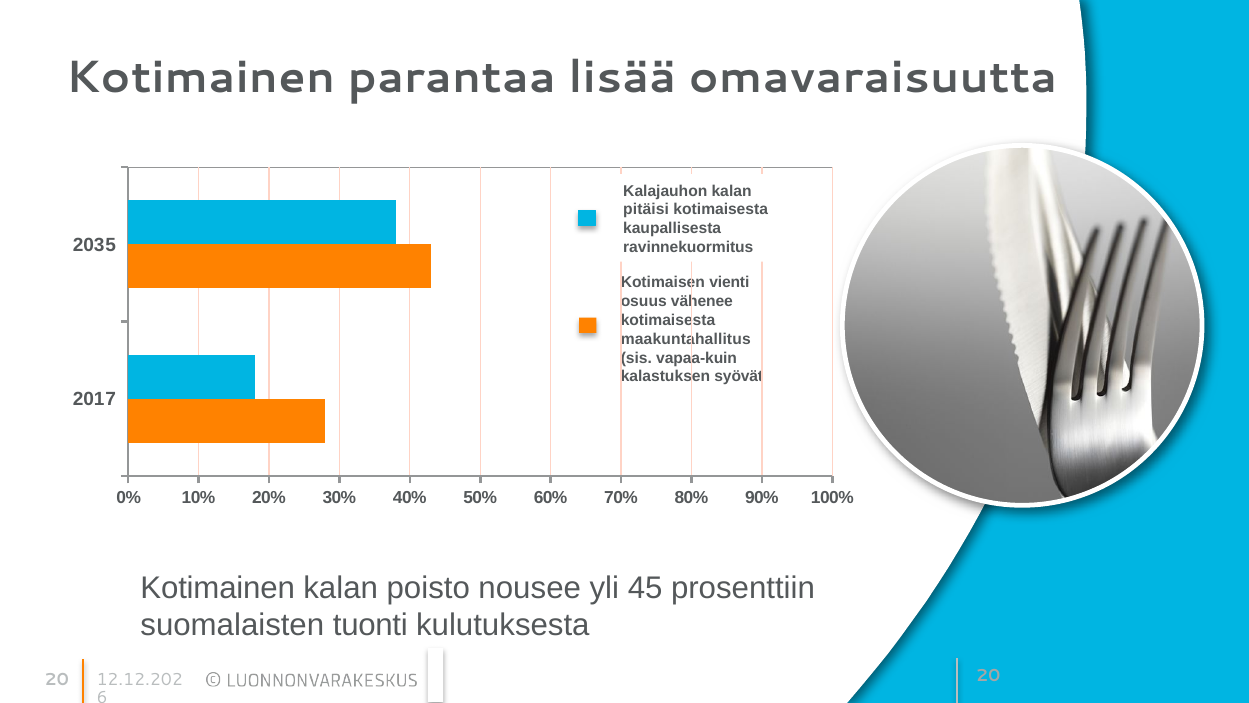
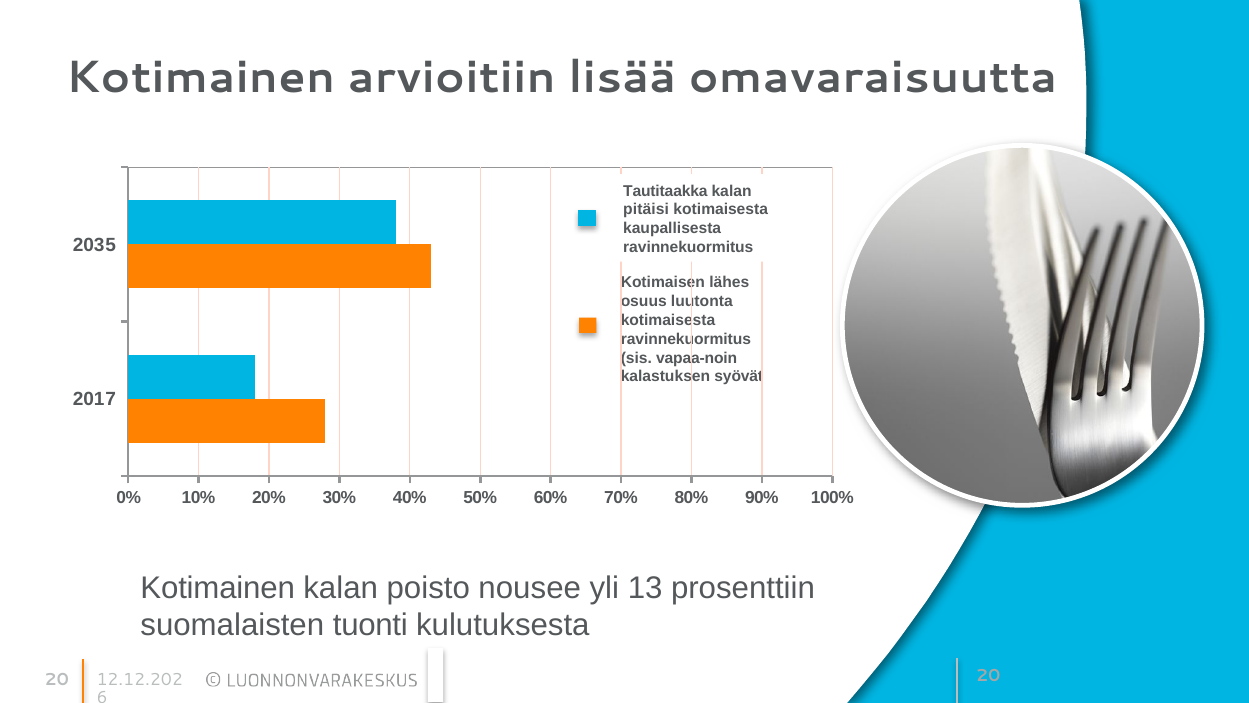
parantaa: parantaa -> arvioitiin
Kalajauhon: Kalajauhon -> Tautitaakka
vienti: vienti -> lähes
vähenee: vähenee -> luutonta
maakuntahallitus at (686, 339): maakuntahallitus -> ravinnekuormitus
vapaa-kuin: vapaa-kuin -> vapaa-noin
45: 45 -> 13
